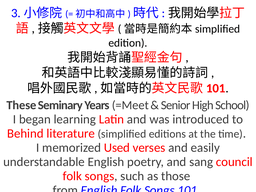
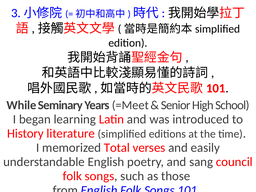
These: These -> While
Behind: Behind -> History
Used: Used -> Total
